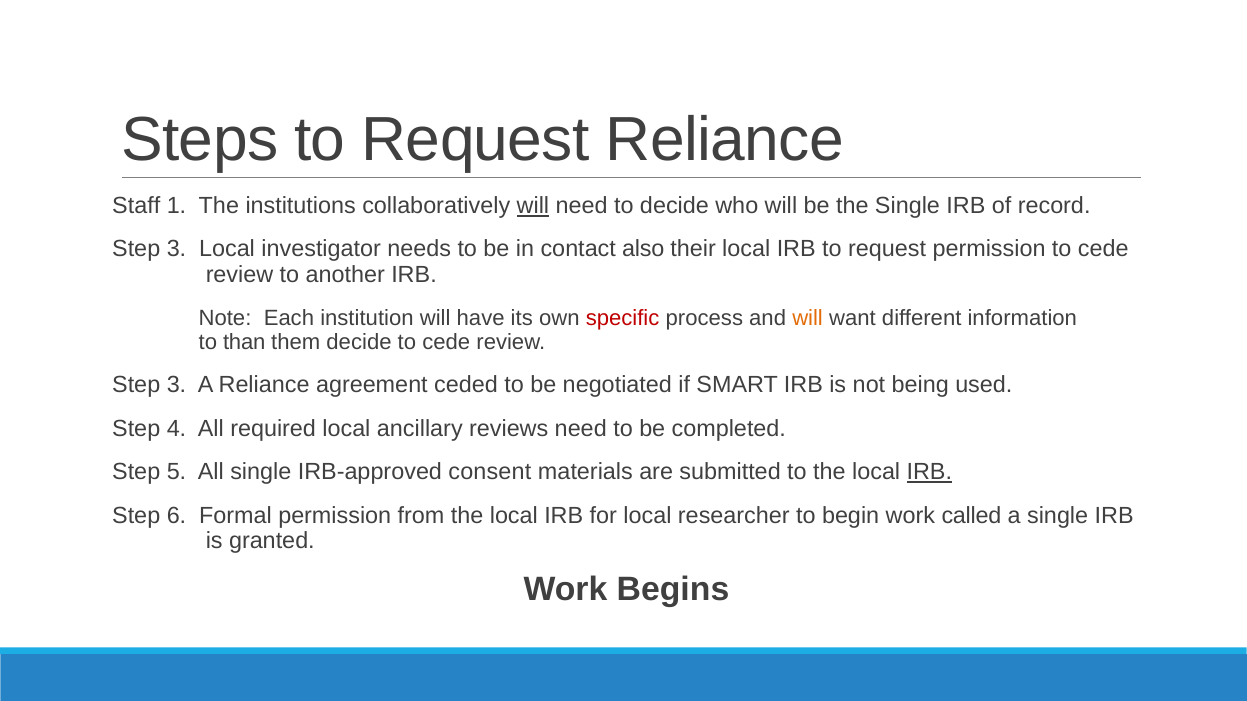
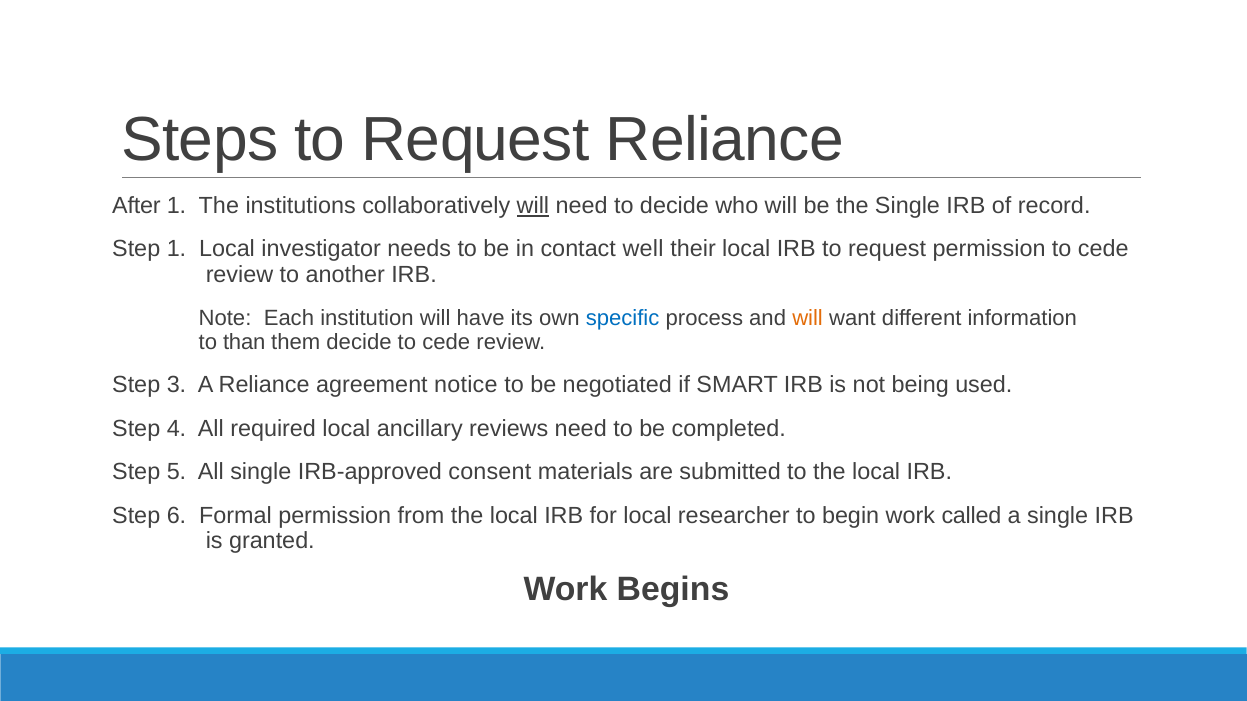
Staff: Staff -> After
3 at (176, 249): 3 -> 1
also: also -> well
specific colour: red -> blue
ceded: ceded -> notice
IRB at (929, 472) underline: present -> none
